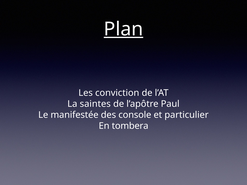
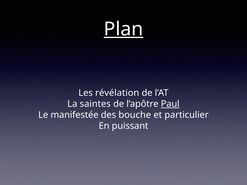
conviction: conviction -> révélation
Paul underline: none -> present
console: console -> bouche
tombera: tombera -> puissant
